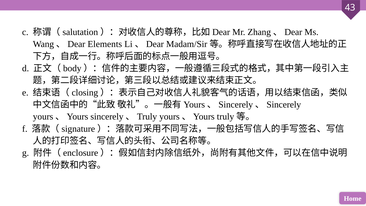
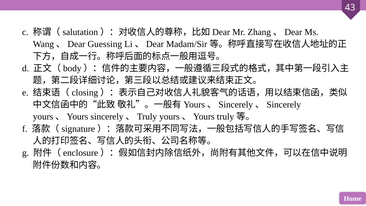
Elements: Elements -> Guessing
